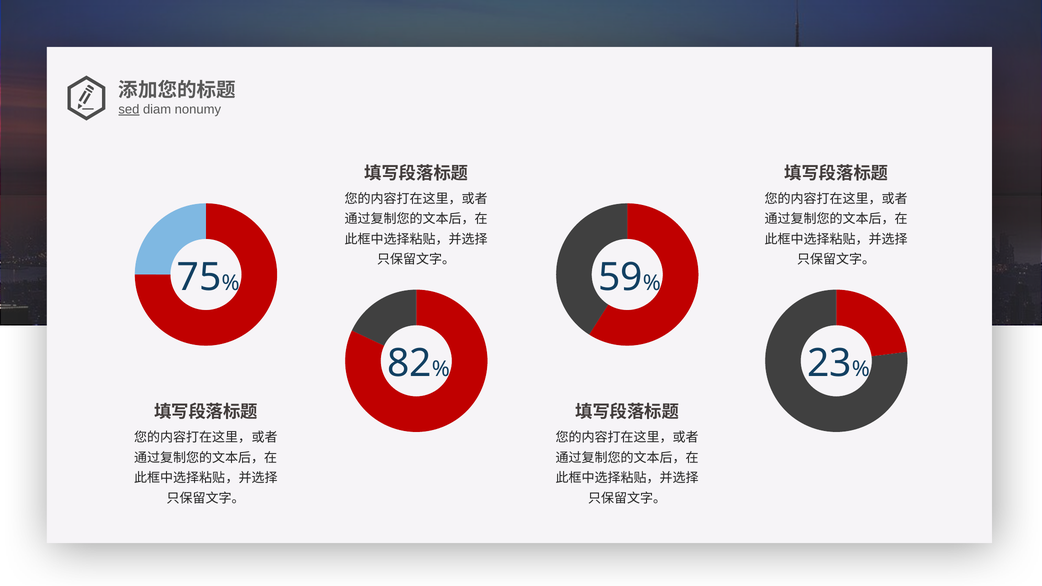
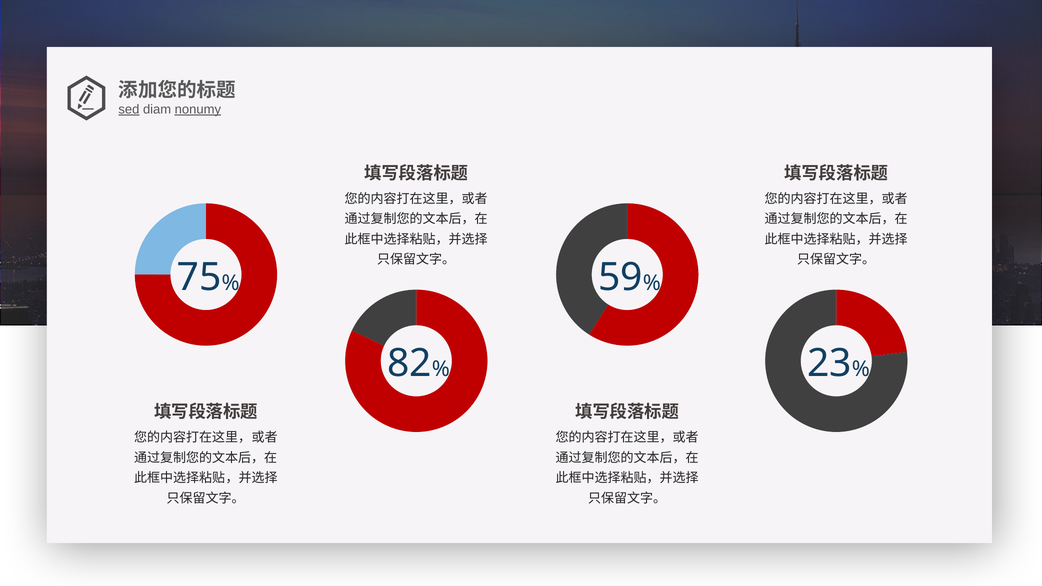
nonumy underline: none -> present
